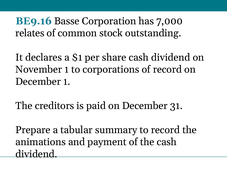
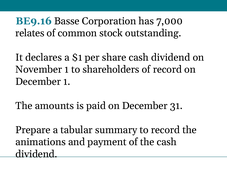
corporations: corporations -> shareholders
creditors: creditors -> amounts
